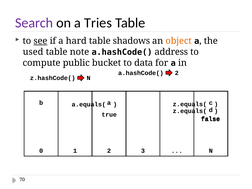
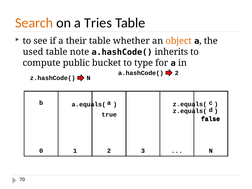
Search colour: purple -> orange
see underline: present -> none
hard: hard -> their
shadows: shadows -> whether
address: address -> inherits
data: data -> type
